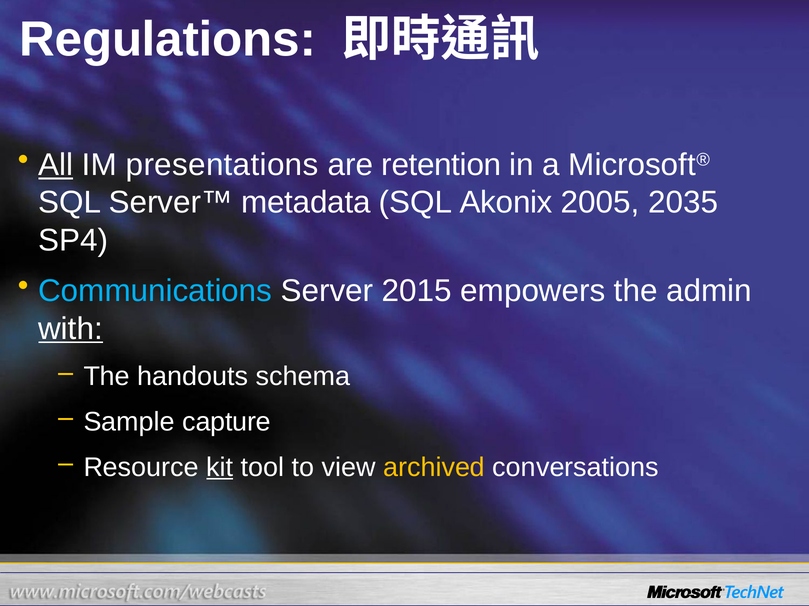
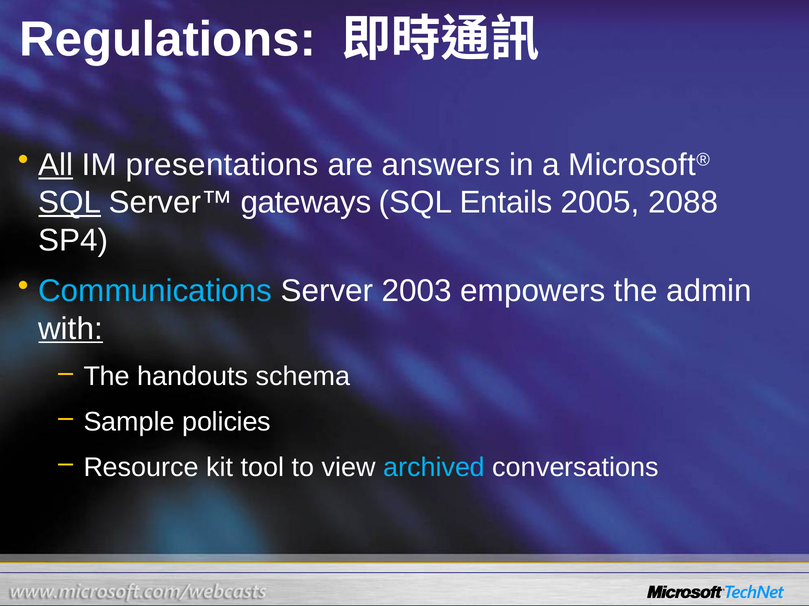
retention: retention -> answers
SQL at (70, 203) underline: none -> present
metadata: metadata -> gateways
Akonix: Akonix -> Entails
2035: 2035 -> 2088
2015: 2015 -> 2003
capture: capture -> policies
kit underline: present -> none
archived colour: yellow -> light blue
